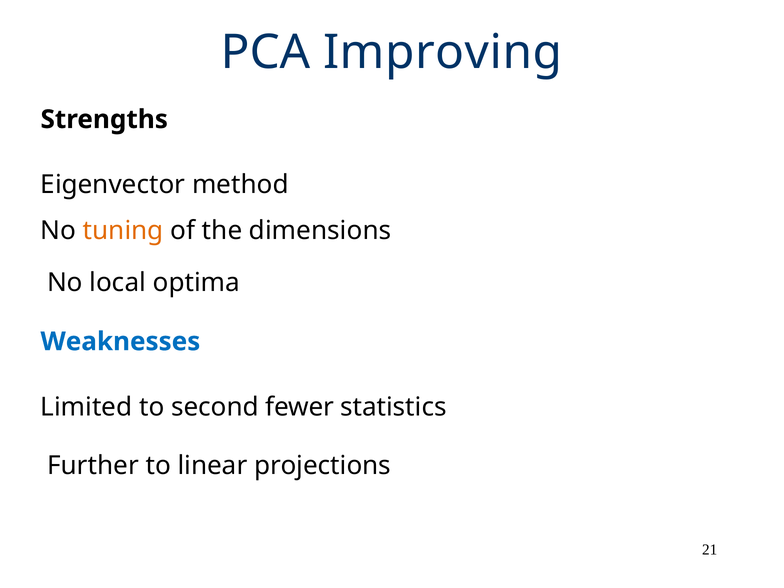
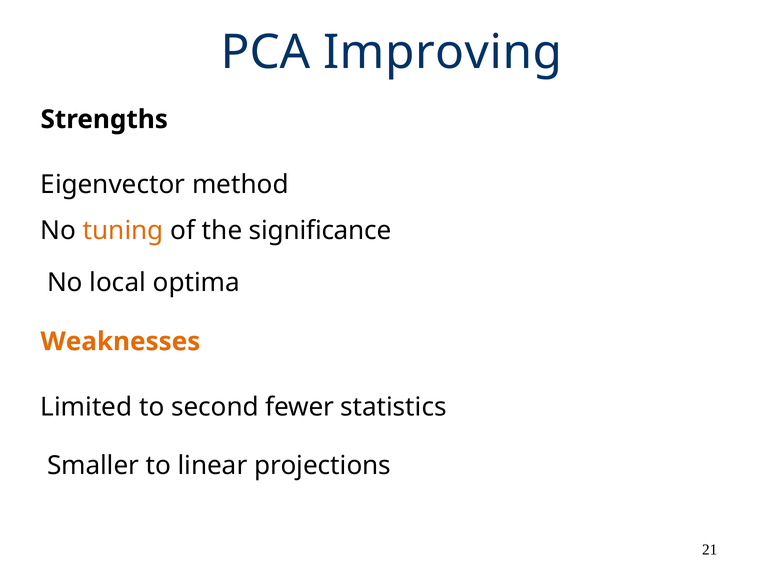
dimensions: dimensions -> significance
Weaknesses colour: blue -> orange
Further: Further -> Smaller
